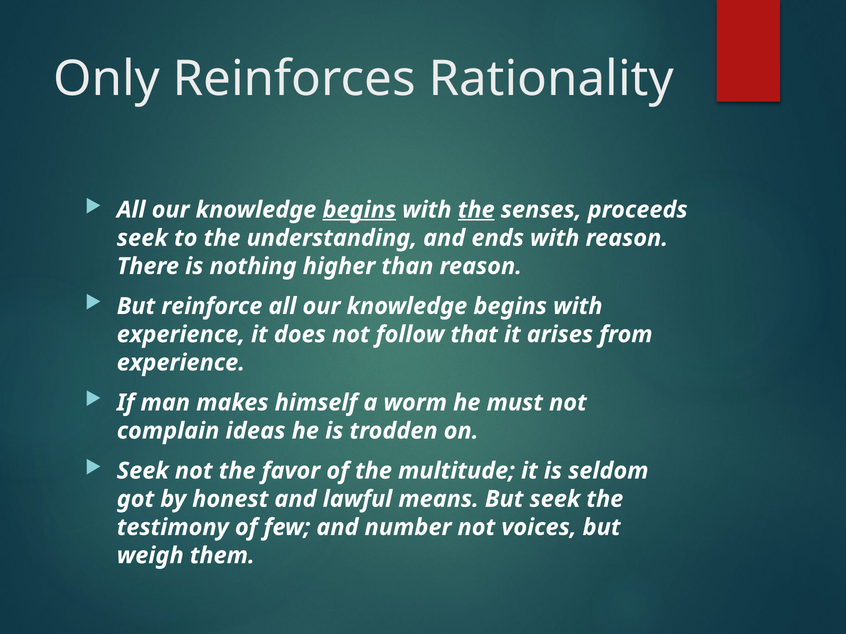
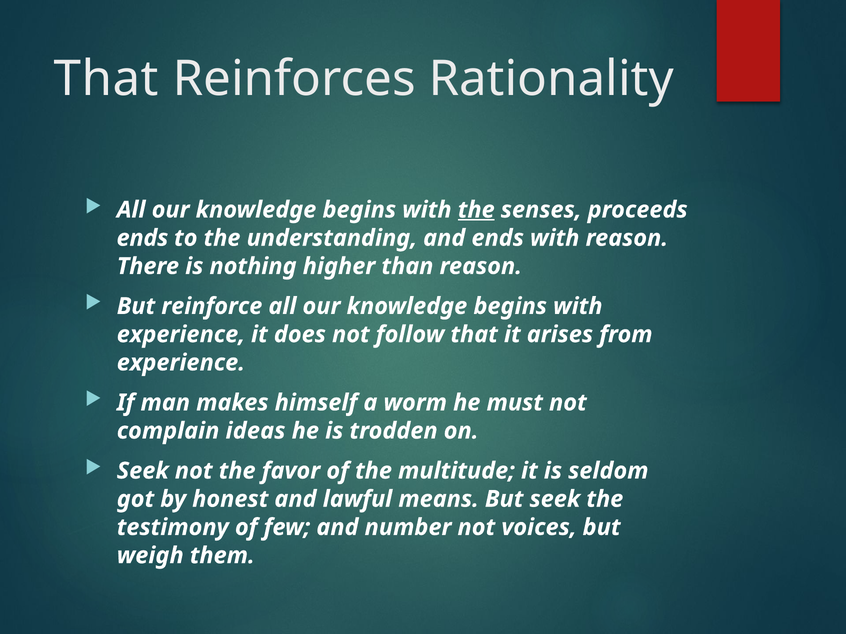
Only at (107, 79): Only -> That
begins at (359, 210) underline: present -> none
seek at (142, 238): seek -> ends
